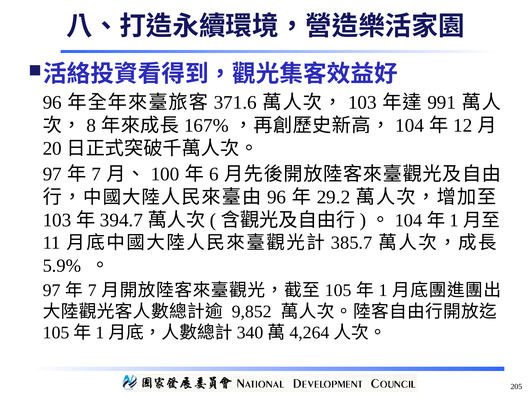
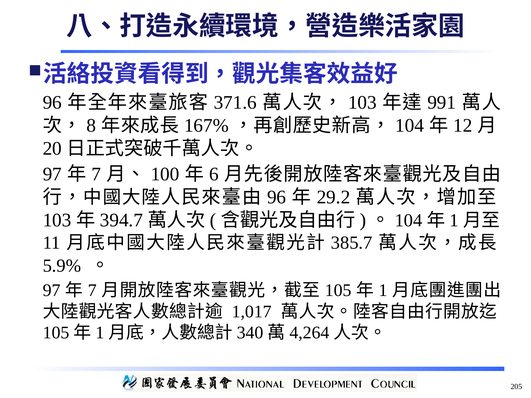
9,852: 9,852 -> 1,017
